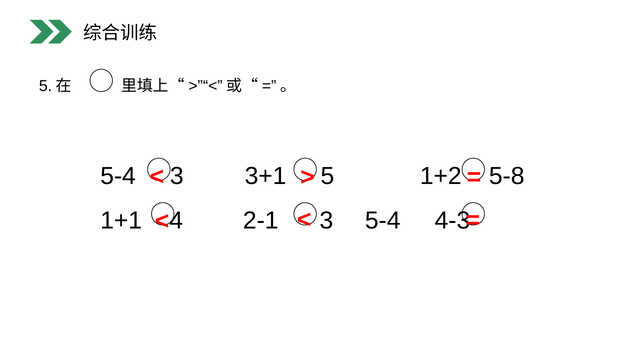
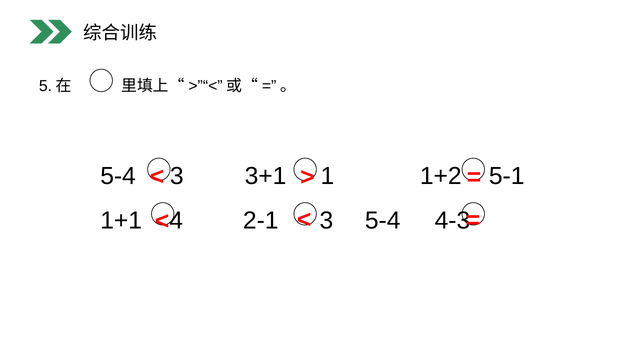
5: 5 -> 1
5-8: 5-8 -> 5-1
